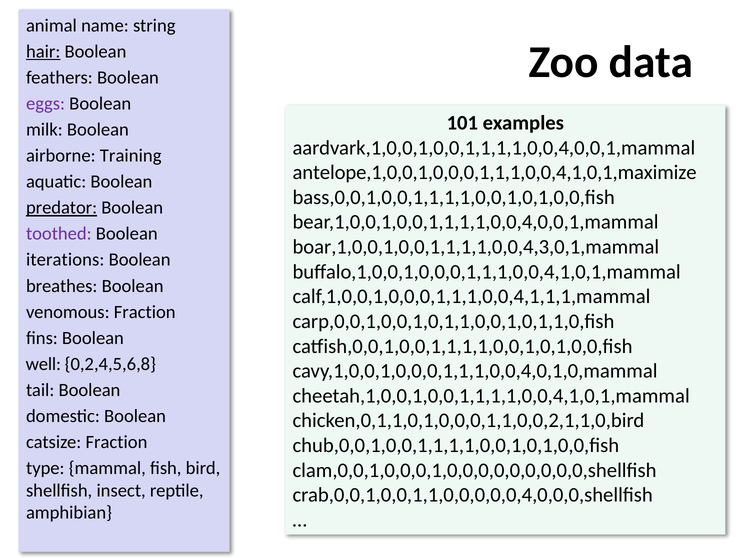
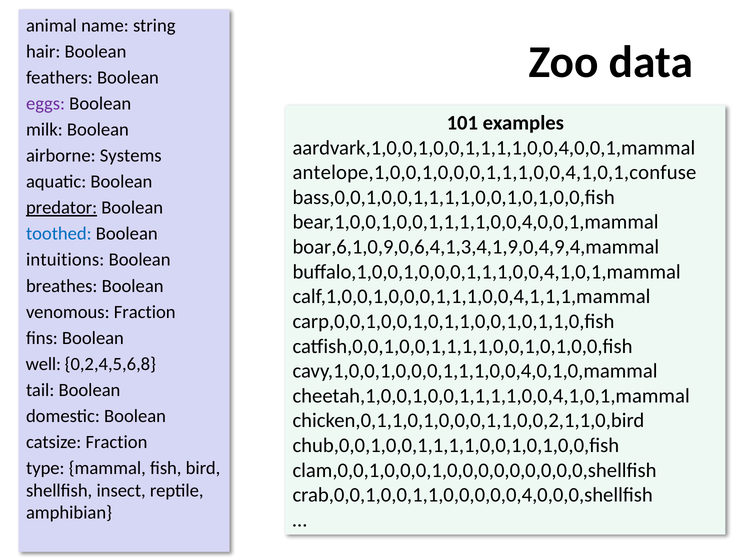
hair underline: present -> none
Training: Training -> Systems
antelope,1,0,0,1,0,0,0,1,1,1,0,0,4,1,0,1,maximize: antelope,1,0,0,1,0,0,0,1,1,1,0,0,4,1,0,1,maximize -> antelope,1,0,0,1,0,0,0,1,1,1,0,0,4,1,0,1,confuse
toothed colour: purple -> blue
boar,1,0,0,1,0,0,1,1,1,1,0,0,4,3,0,1,mammal: boar,1,0,0,1,0,0,1,1,1,1,0,0,4,3,0,1,mammal -> boar,6,1,0,9,0,6,4,1,3,4,1,9,0,4,9,4,mammal
iterations: iterations -> intuitions
